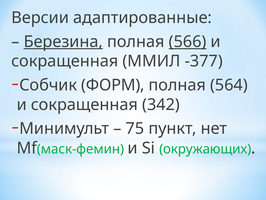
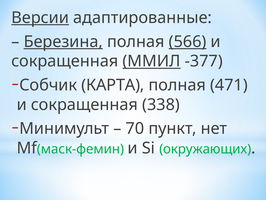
Версии underline: none -> present
ММИЛ underline: none -> present
ФОРМ: ФОРМ -> КАРТА
564: 564 -> 471
342: 342 -> 338
75: 75 -> 70
